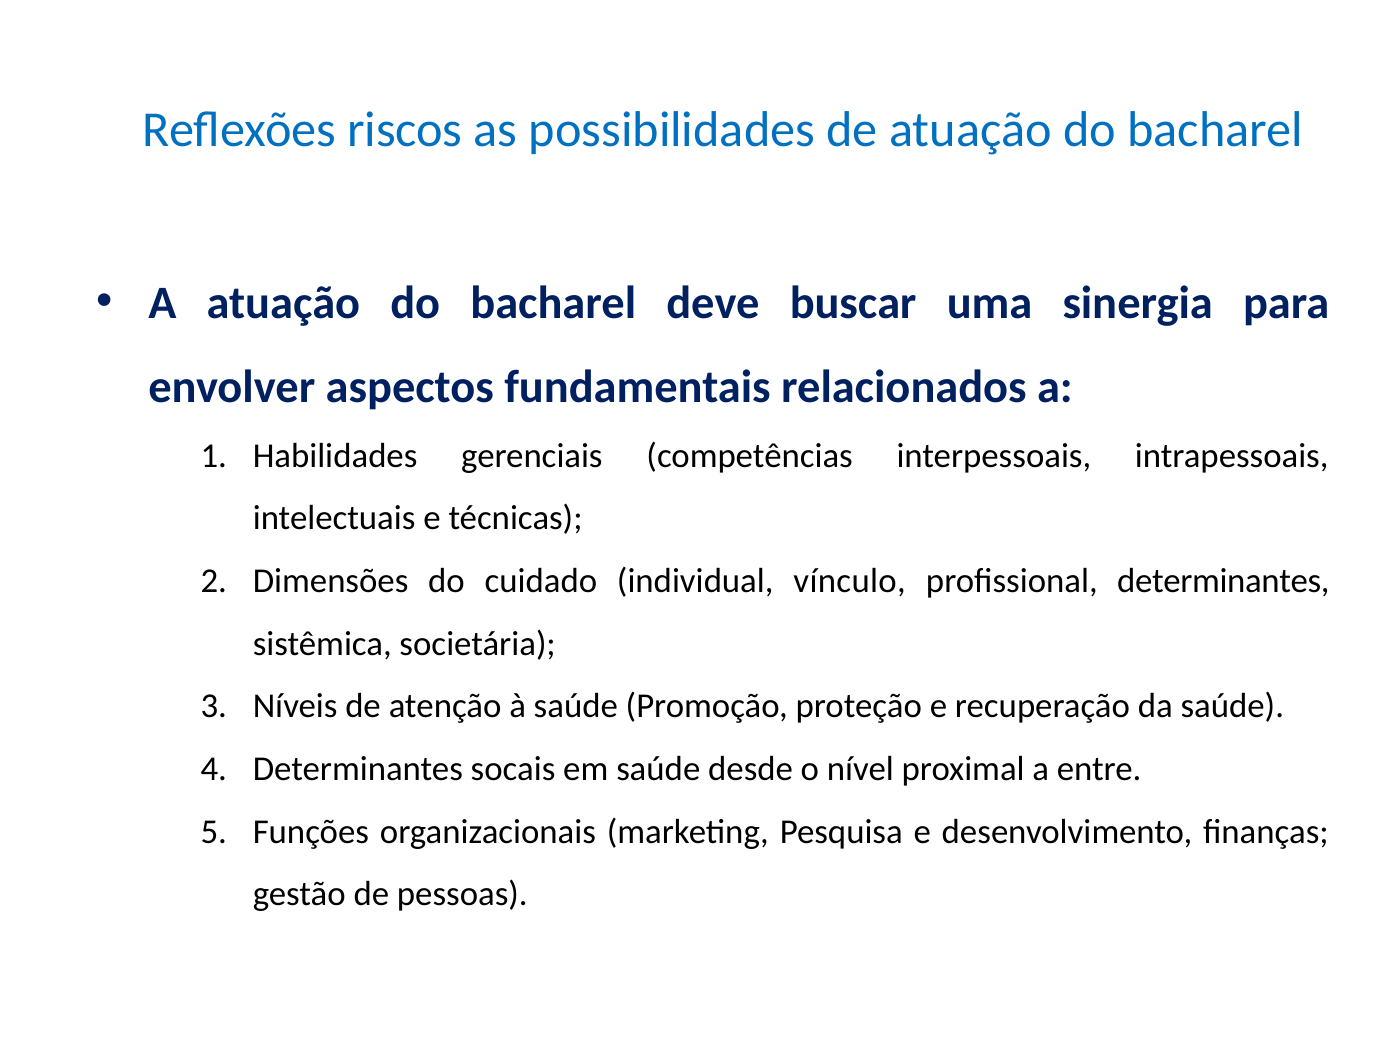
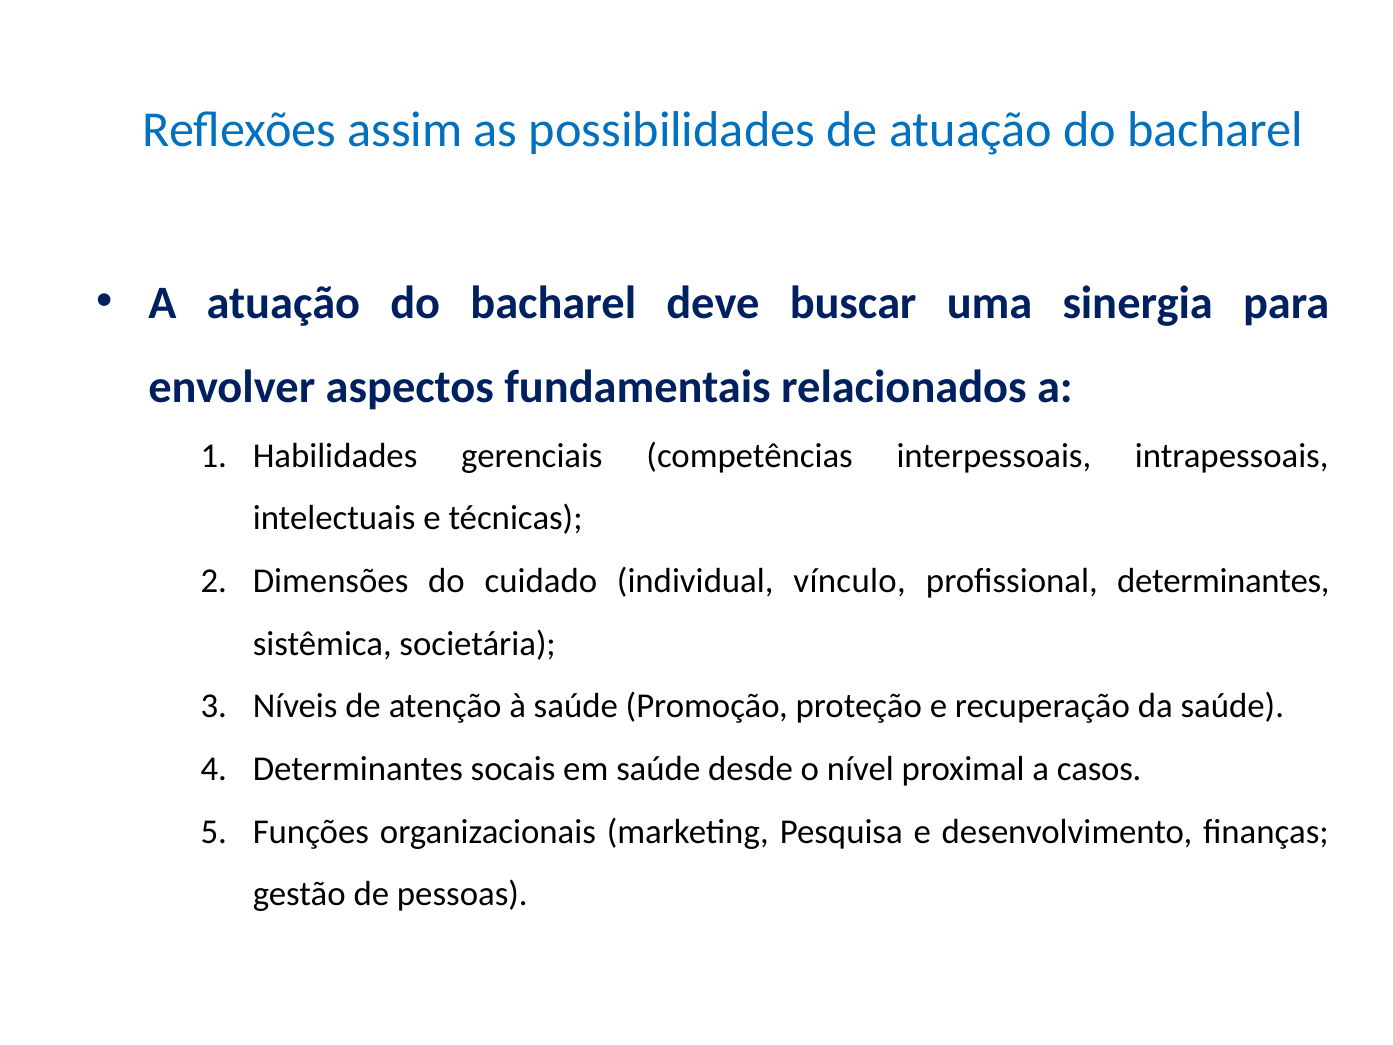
riscos: riscos -> assim
entre: entre -> casos
